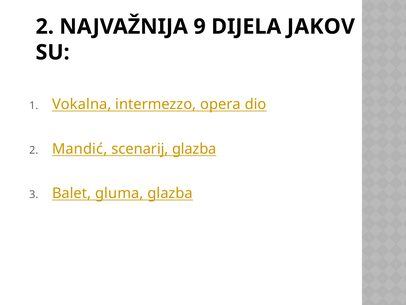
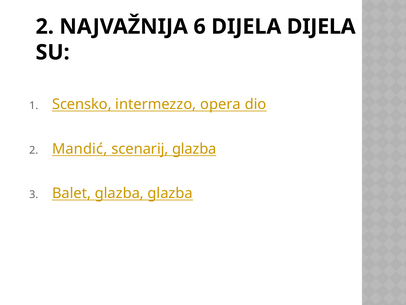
9: 9 -> 6
DIJELA JAKOV: JAKOV -> DIJELA
Vokalna: Vokalna -> Scensko
Balet gluma: gluma -> glazba
